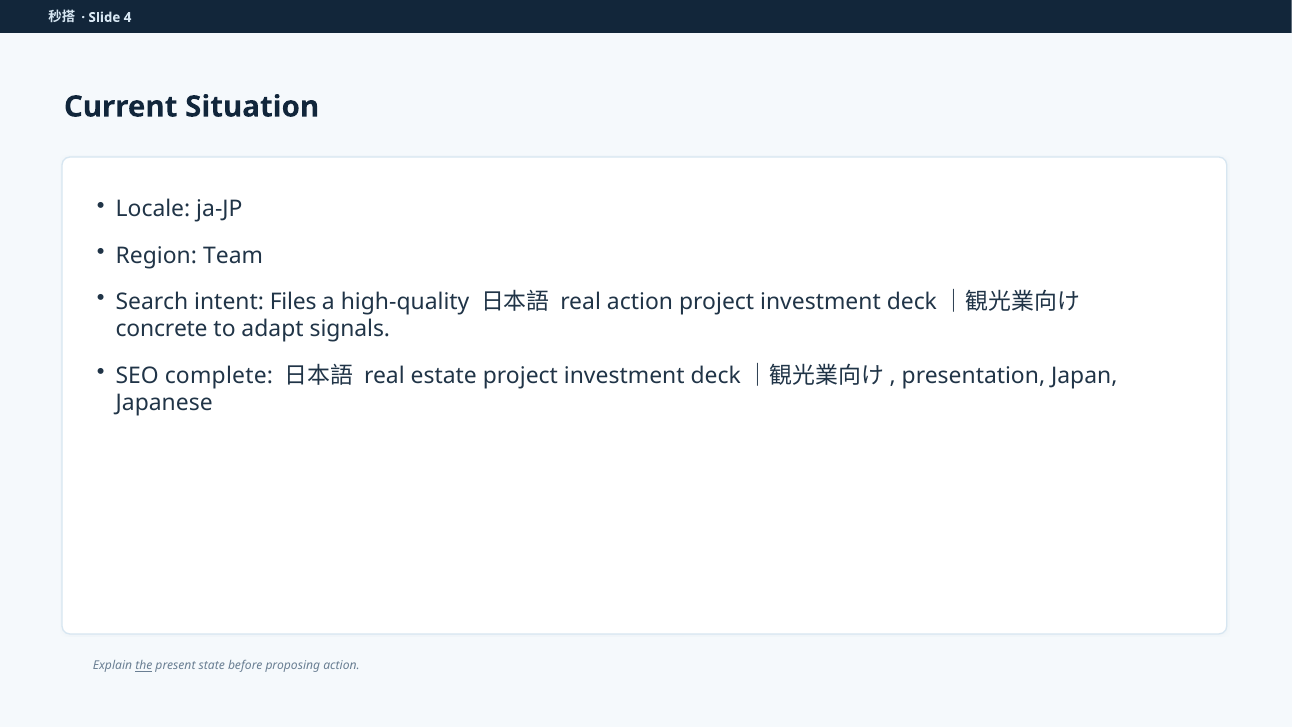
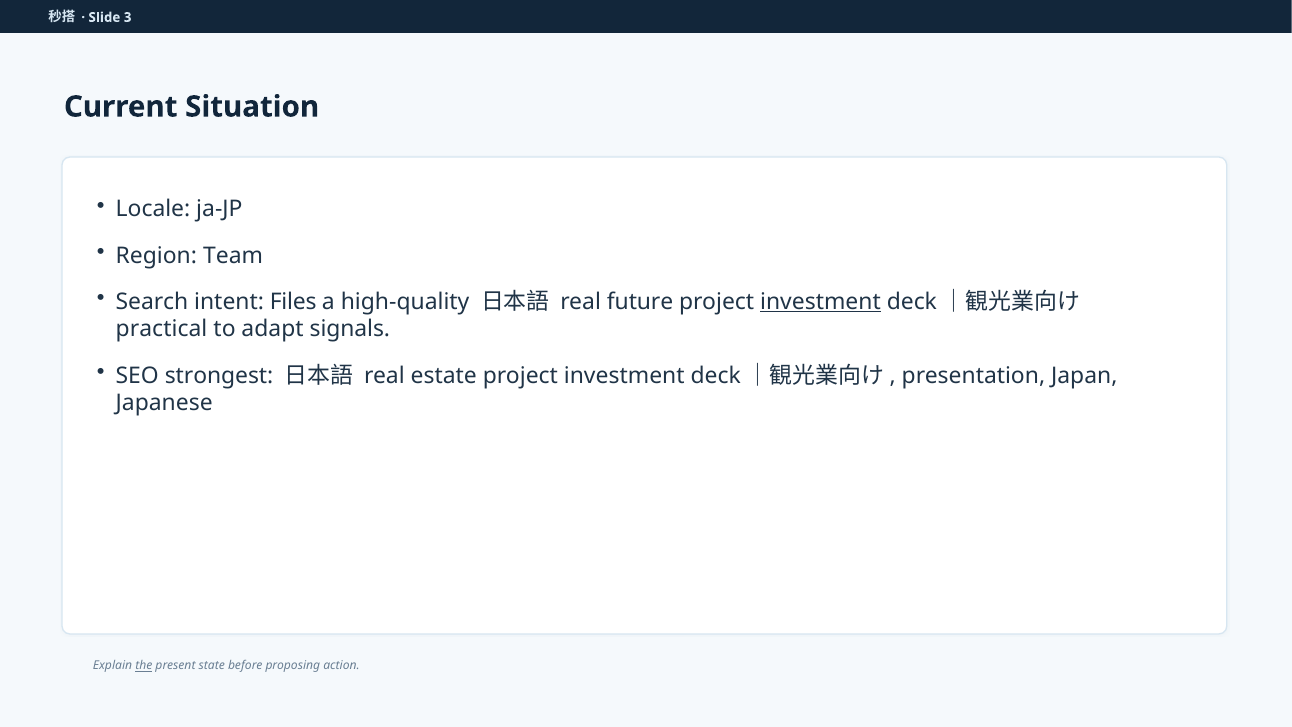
4: 4 -> 3
real action: action -> future
investment at (820, 302) underline: none -> present
concrete: concrete -> practical
complete: complete -> strongest
